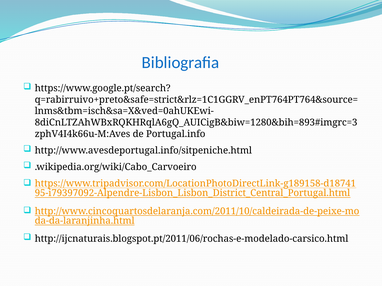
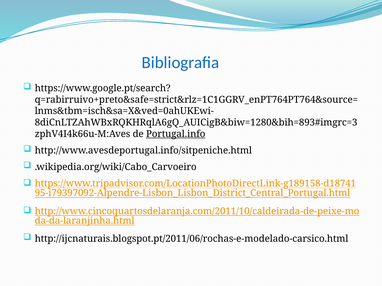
Portugal.info underline: none -> present
